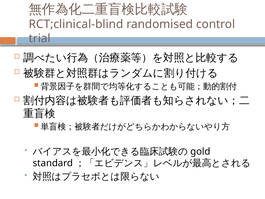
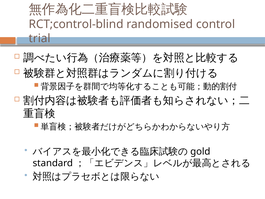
RCT;clinical-blind: RCT;clinical-blind -> RCT;control-blind
